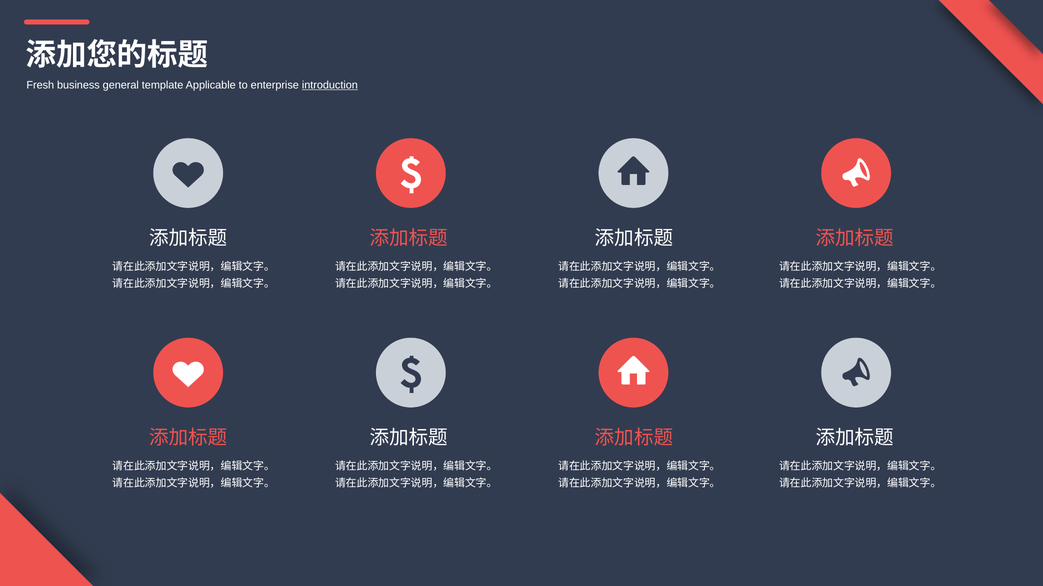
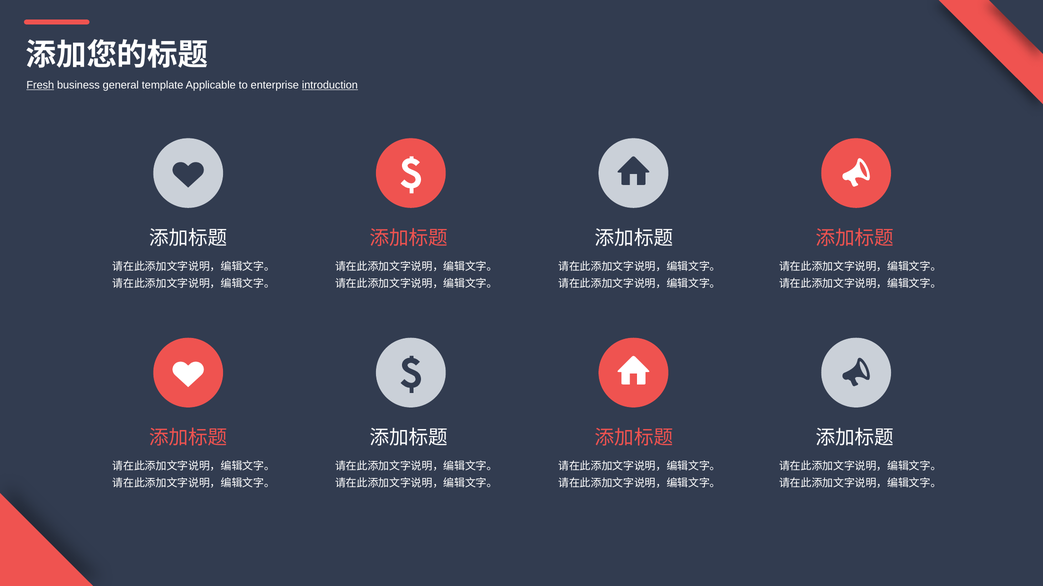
Fresh underline: none -> present
